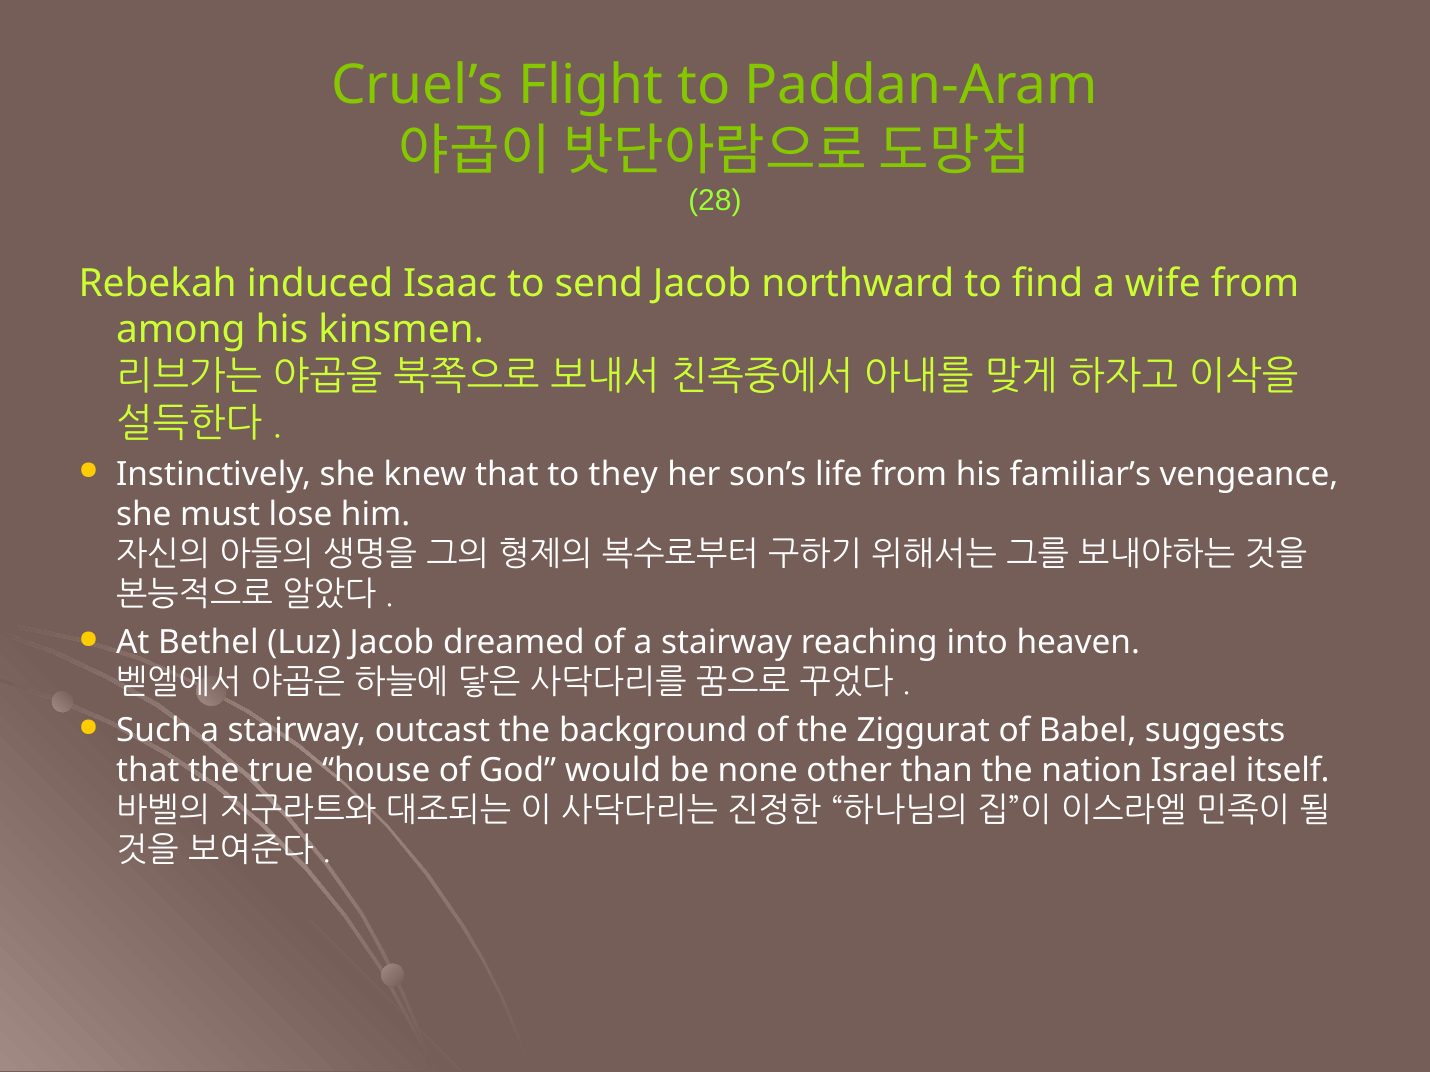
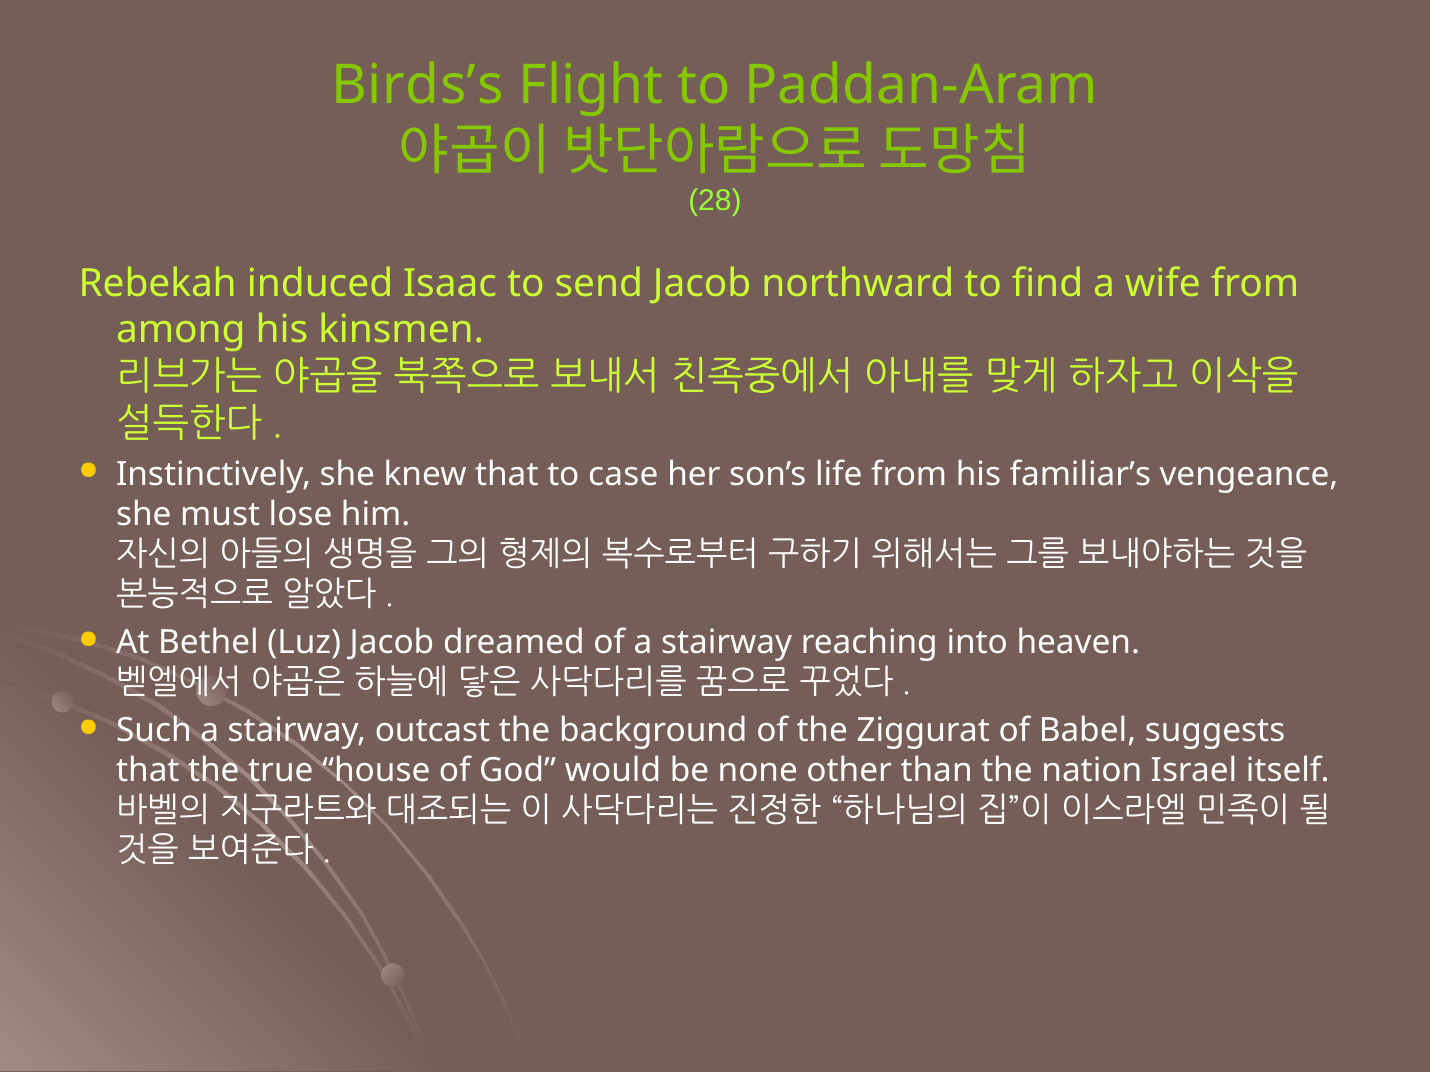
Cruel’s: Cruel’s -> Birds’s
they: they -> case
